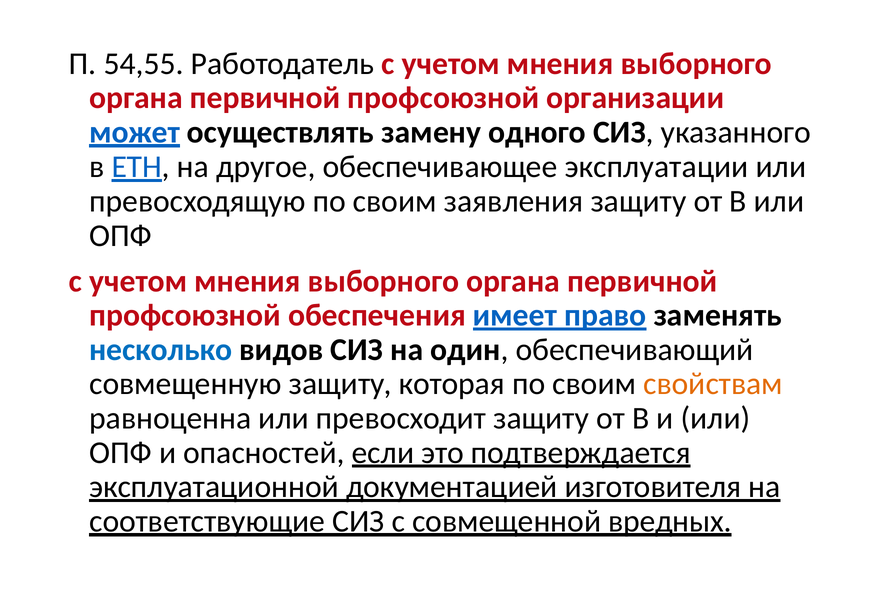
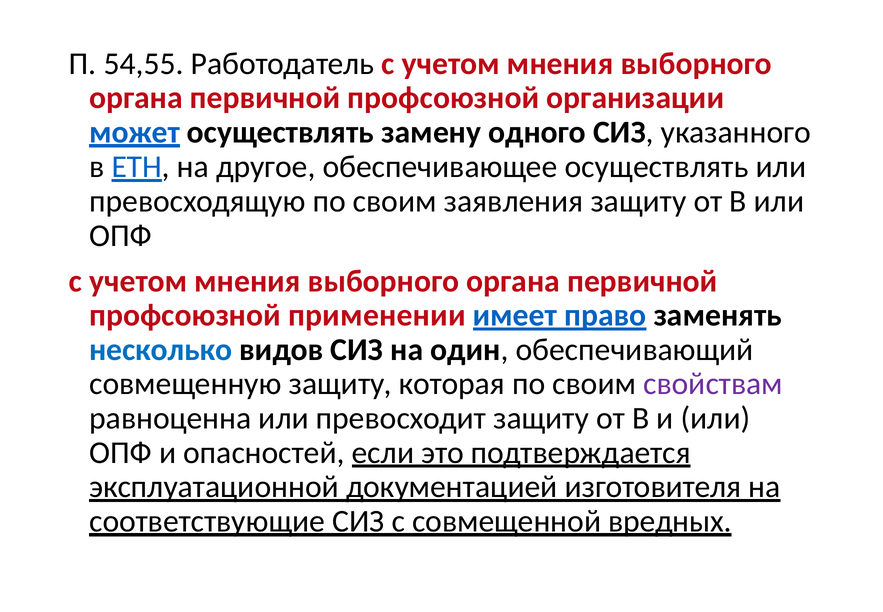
обеспечивающее эксплуатации: эксплуатации -> осуществлять
обеспечения: обеспечения -> применении
свойствам colour: orange -> purple
